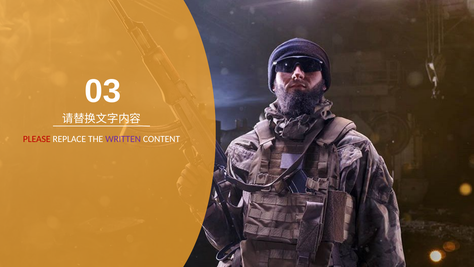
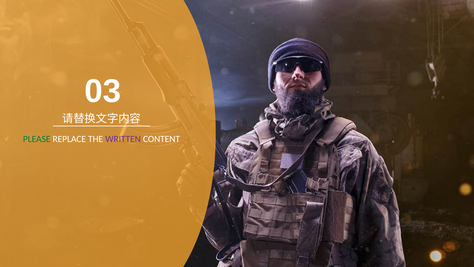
PLEASE colour: red -> green
